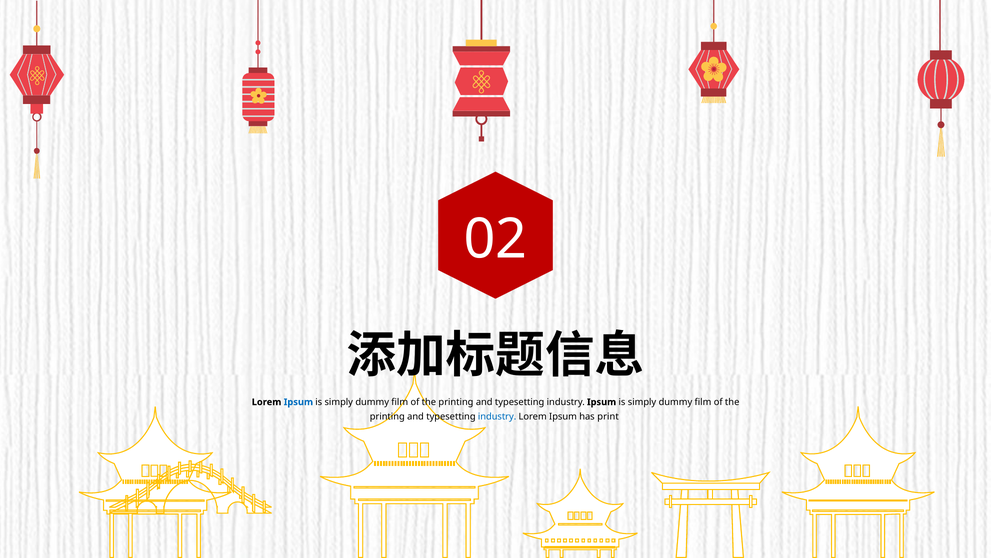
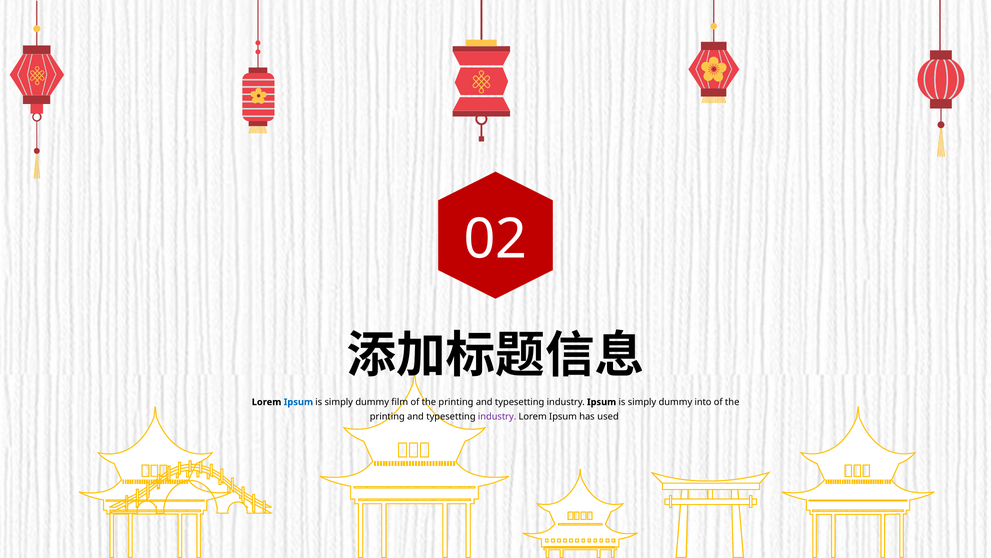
film at (703, 402): film -> into
industry at (497, 416) colour: blue -> purple
print: print -> used
